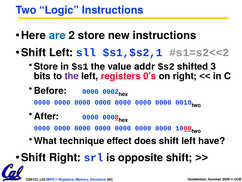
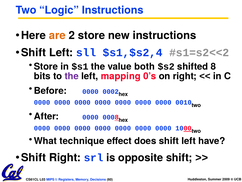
are colour: blue -> orange
$s1,$s2,1: $s1,$s2,1 -> $s1,$s2,4
addr: addr -> both
3: 3 -> 8
left registers: registers -> mapping
